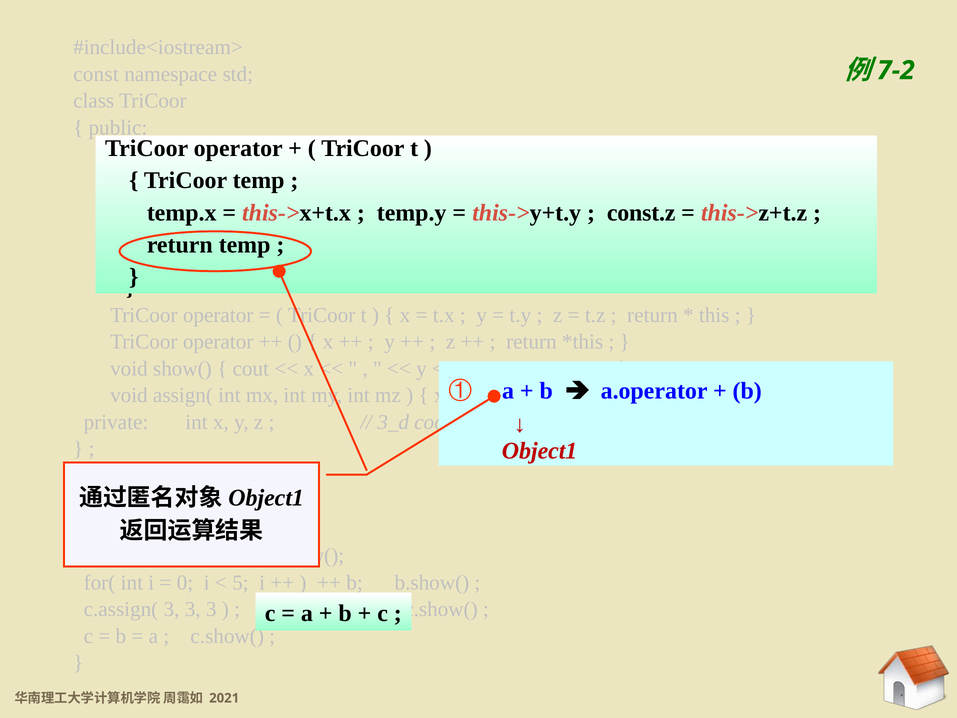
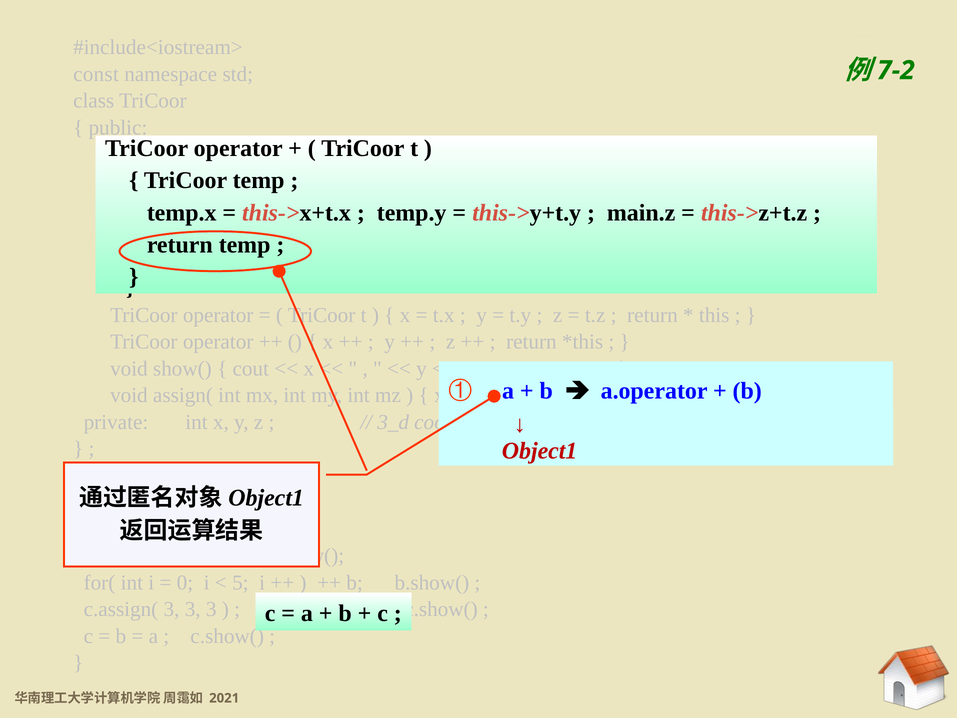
const.z: const.z -> main.z
